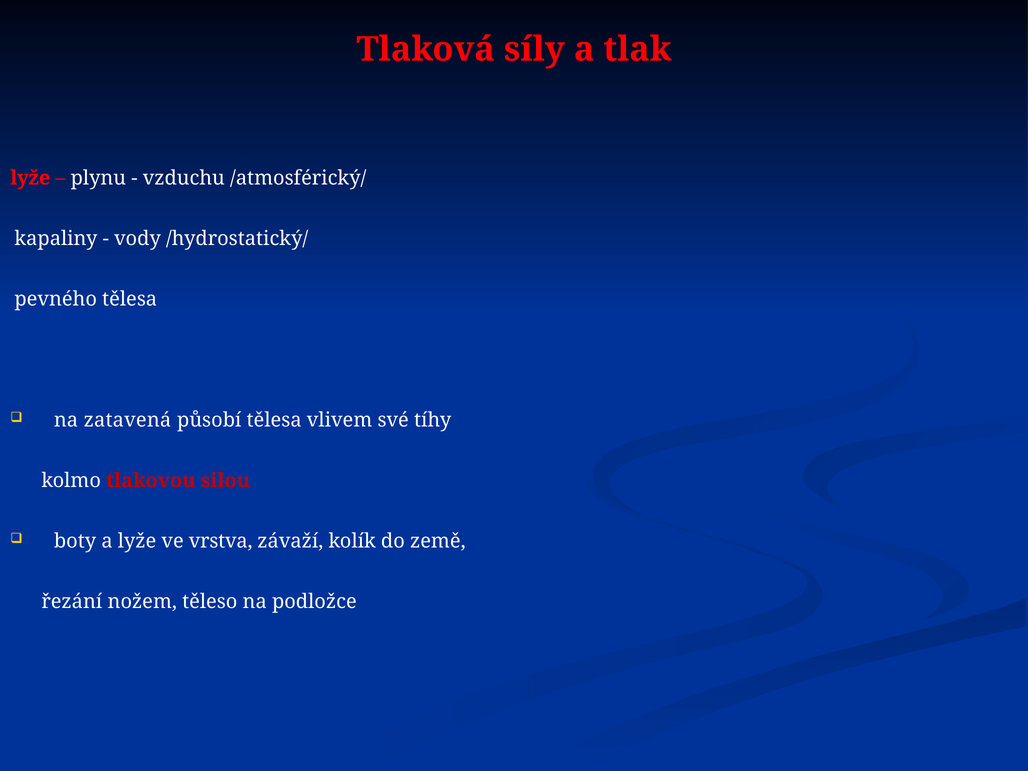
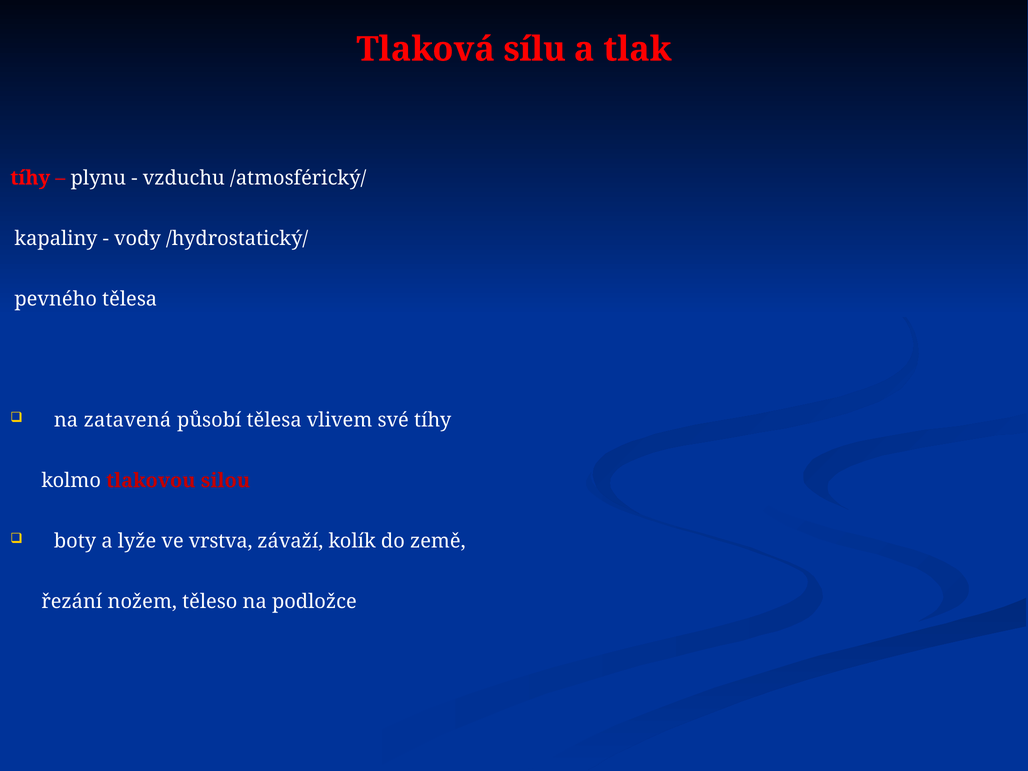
síly: síly -> sílu
lyže at (30, 178): lyže -> tíhy
